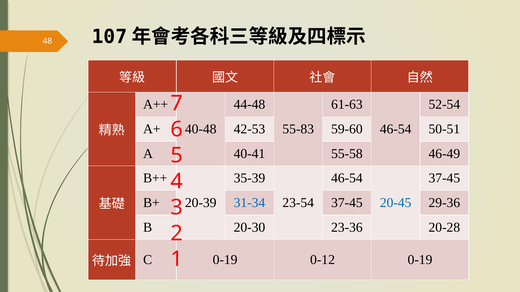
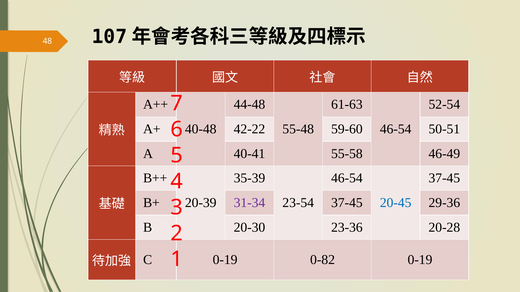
42-53: 42-53 -> 42-22
55-83: 55-83 -> 55-48
31-34 colour: blue -> purple
0-12: 0-12 -> 0-82
